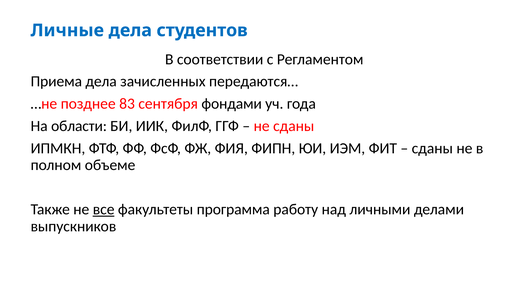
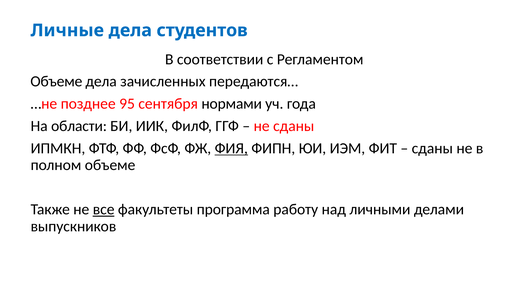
Приема at (56, 82): Приема -> Объеме
83: 83 -> 95
фондами: фондами -> нормами
ФИЯ underline: none -> present
